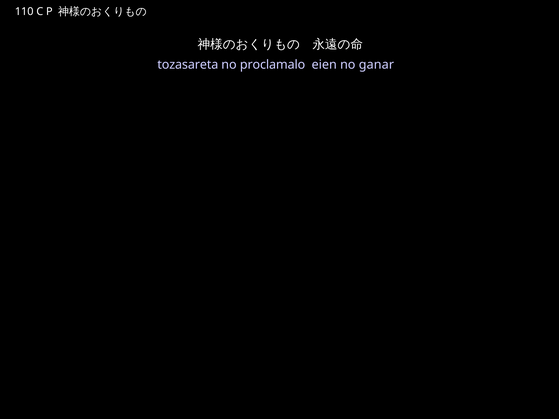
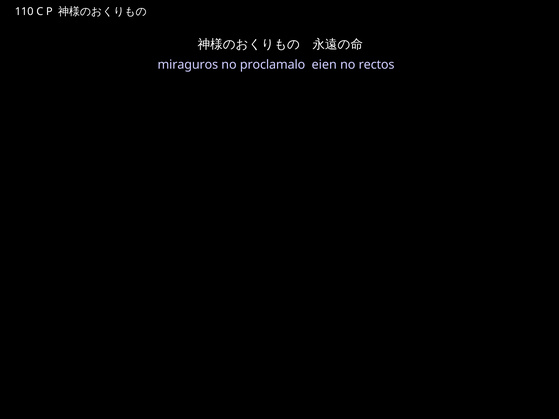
tozasareta: tozasareta -> miraguros
ganar: ganar -> rectos
